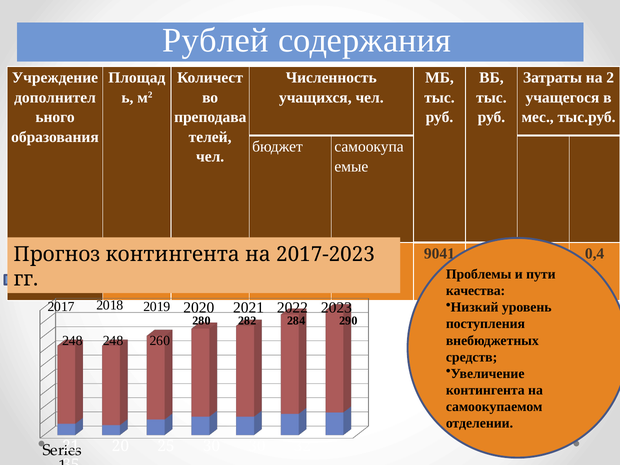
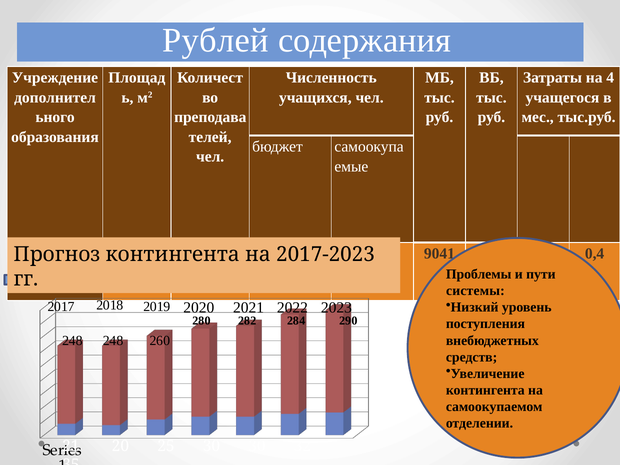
2: 2 -> 4
качества: качества -> системы
